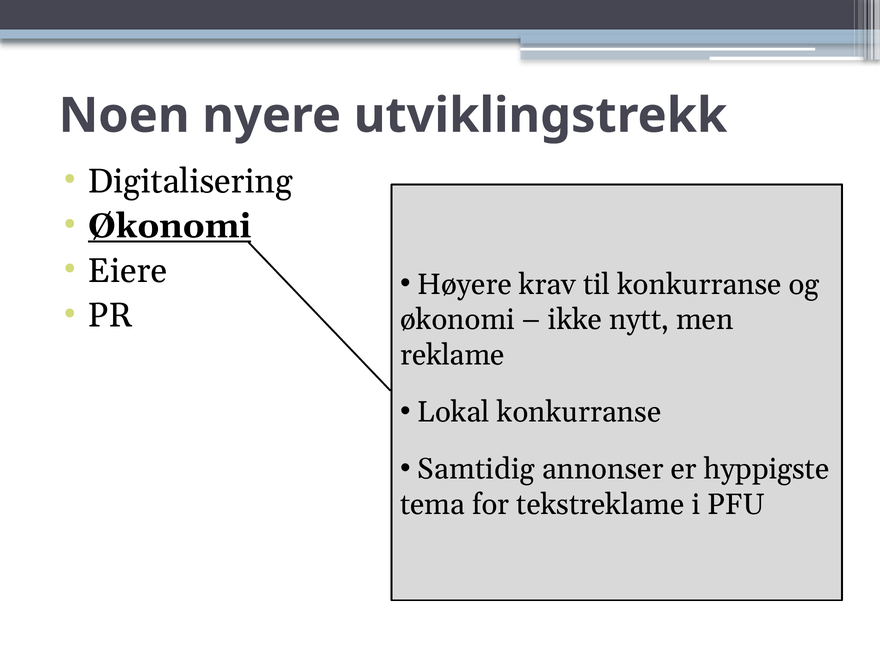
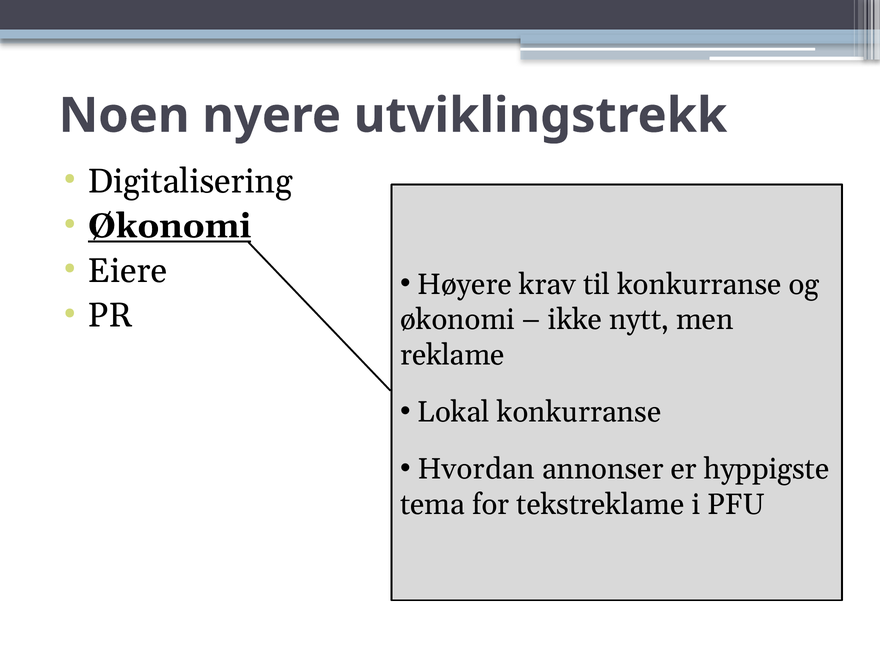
Samtidig: Samtidig -> Hvordan
